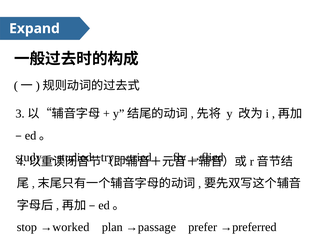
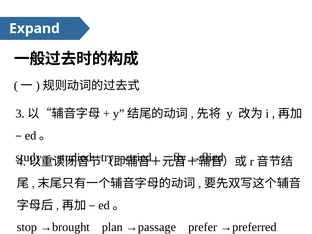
→worked: →worked -> →brought
